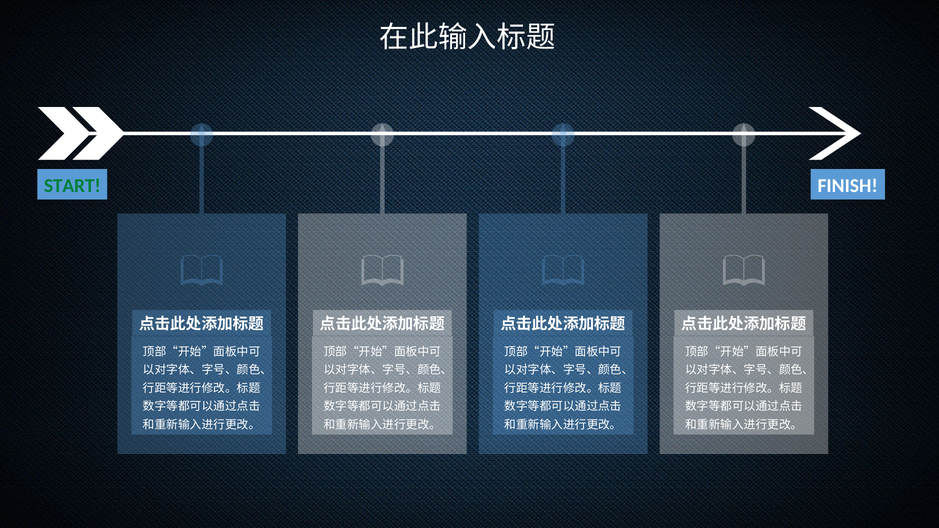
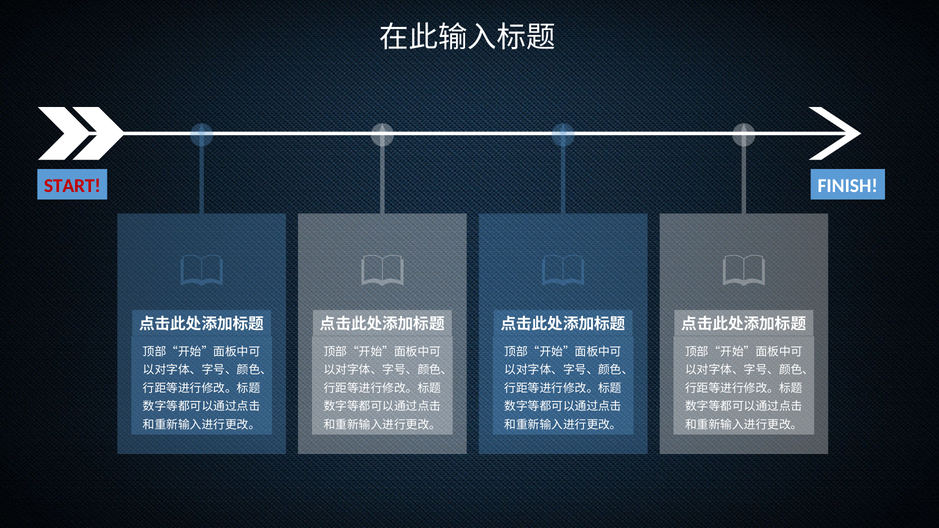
START colour: green -> red
